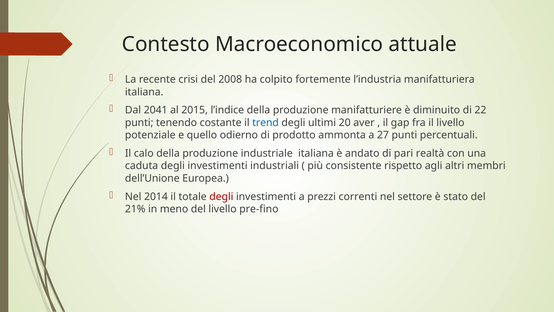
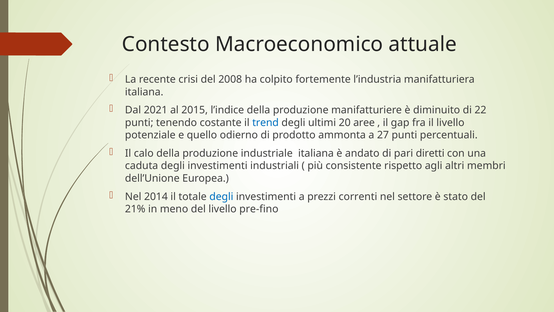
2041: 2041 -> 2021
aver: aver -> aree
realtà: realtà -> diretti
degli at (221, 196) colour: red -> blue
